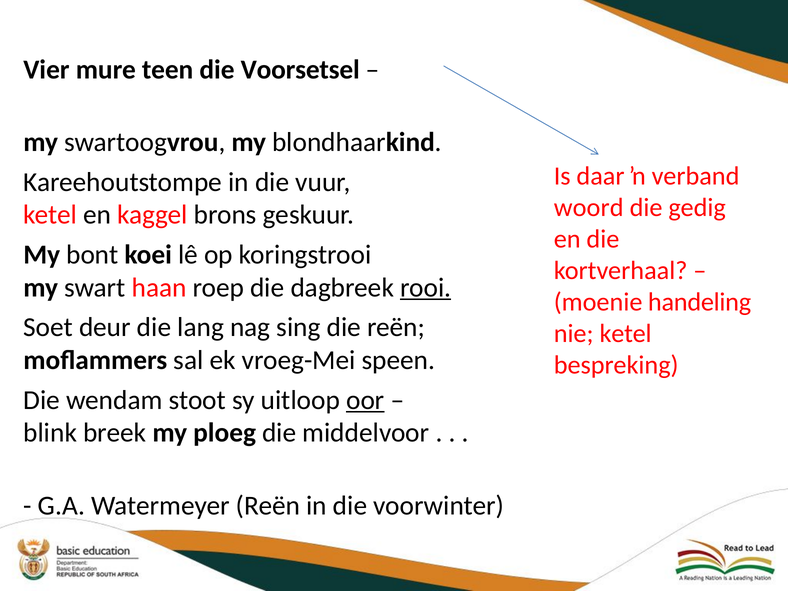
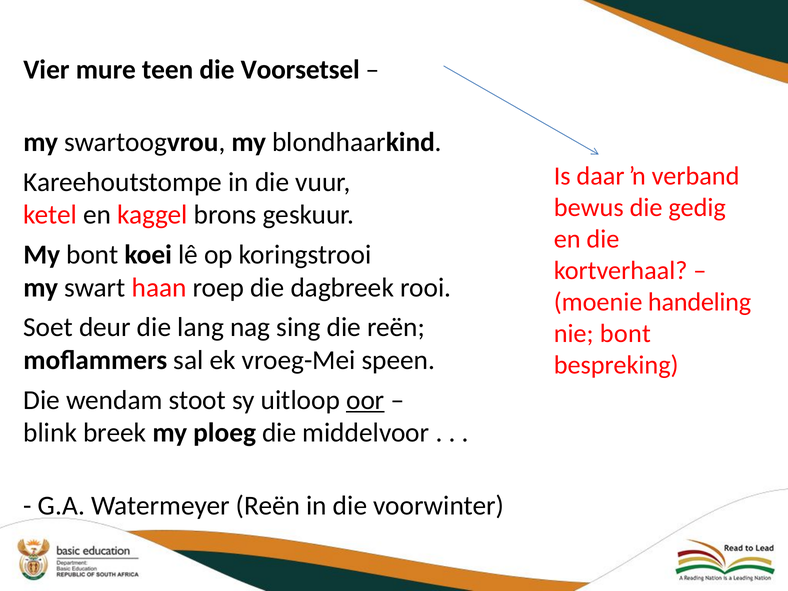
woord: woord -> bewus
rooi underline: present -> none
nie ketel: ketel -> bont
